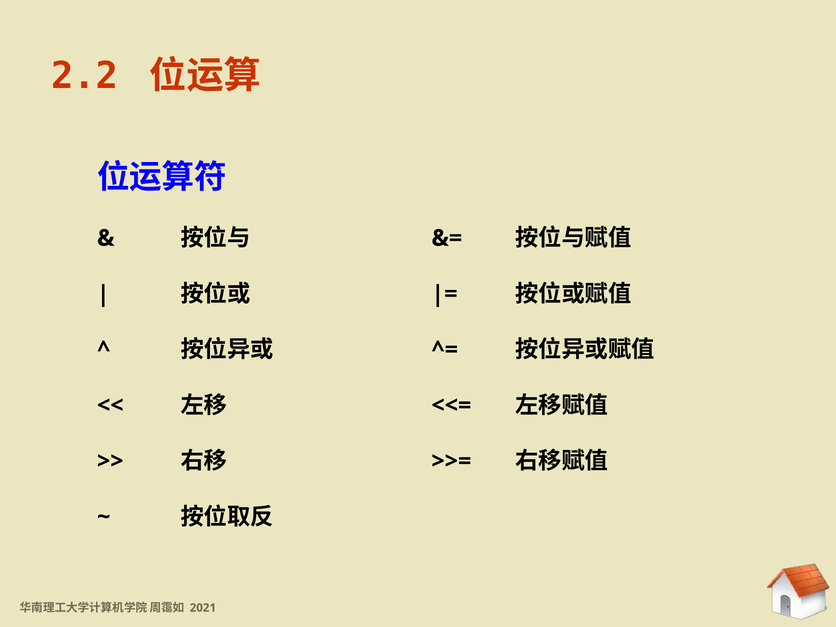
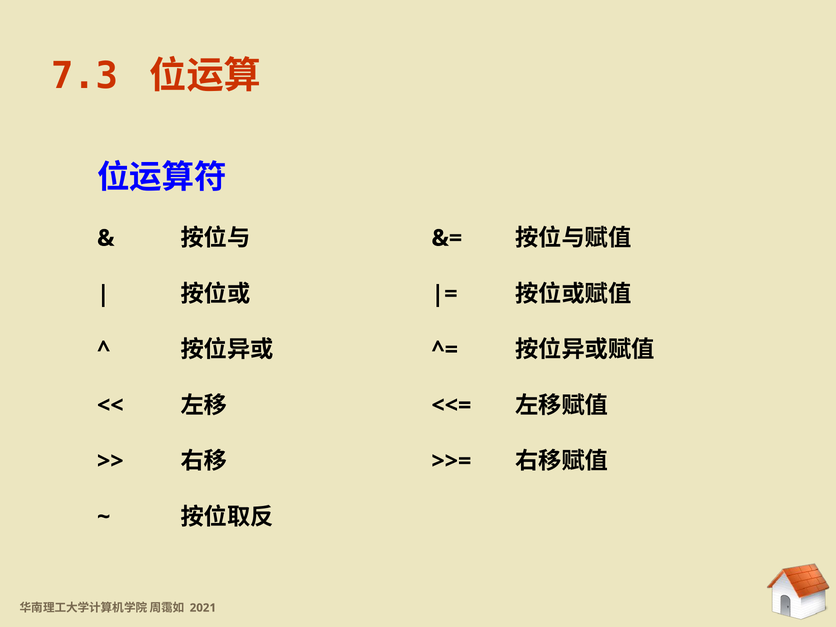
2.2: 2.2 -> 7.3
